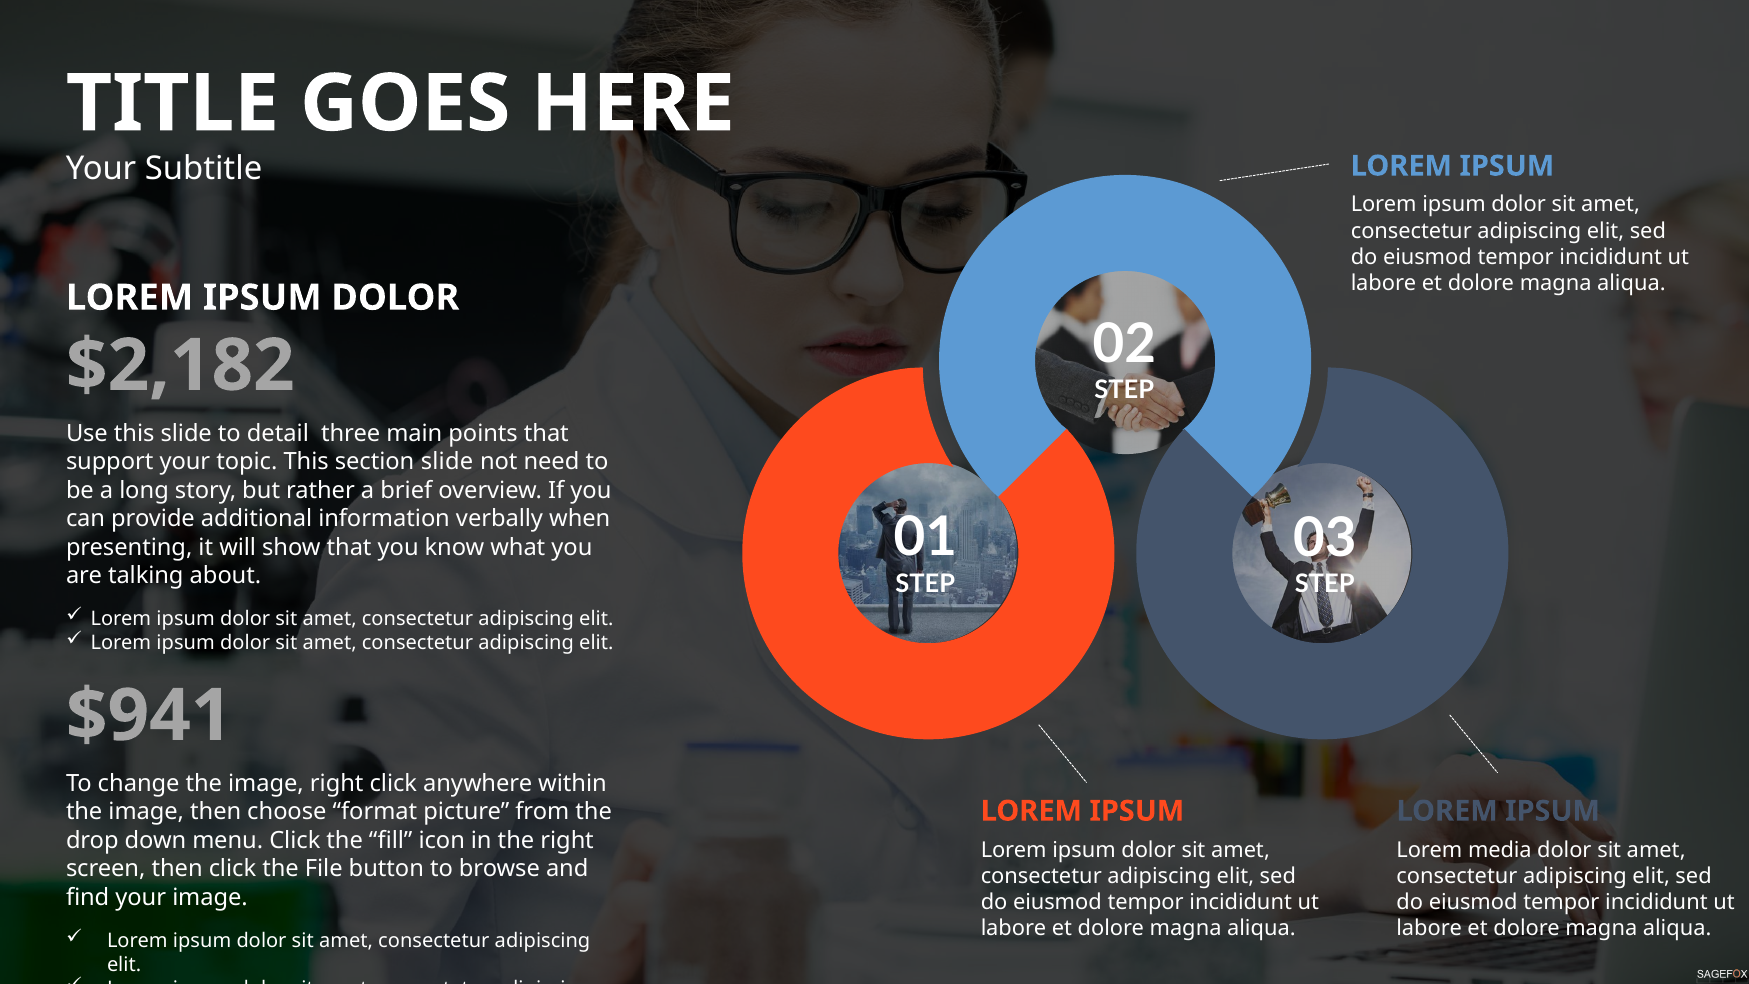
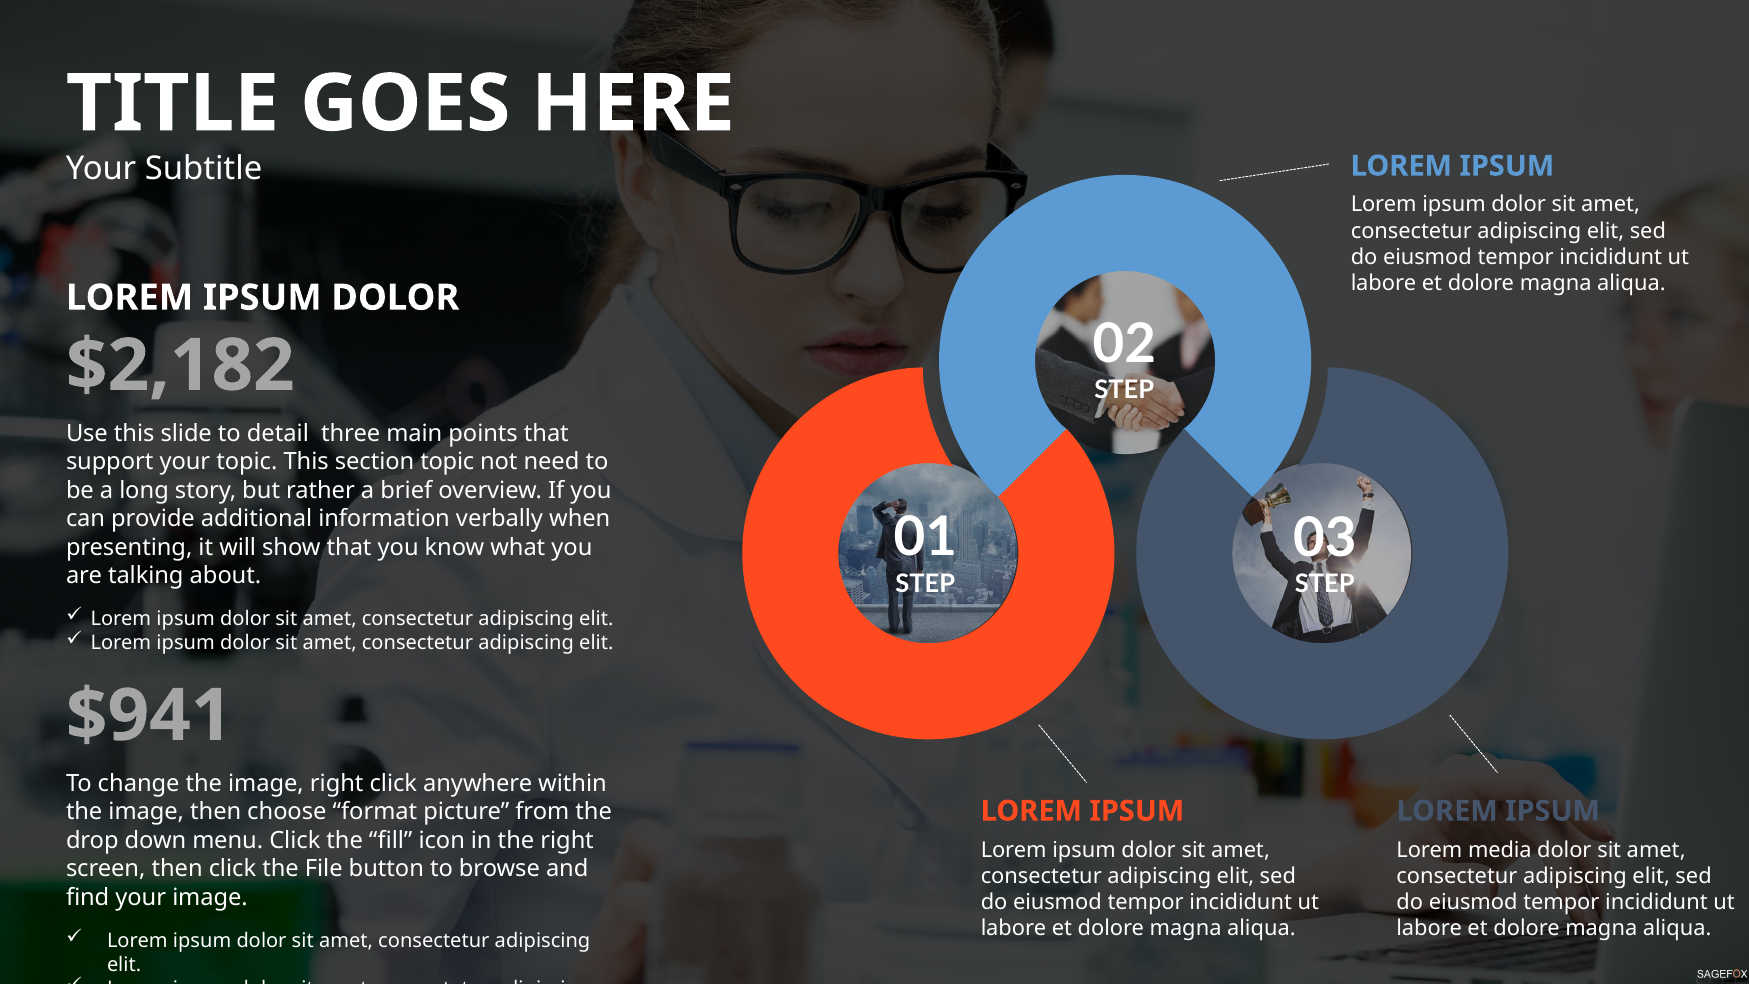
section slide: slide -> topic
